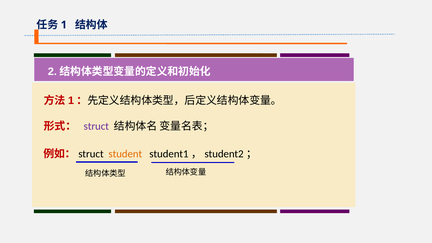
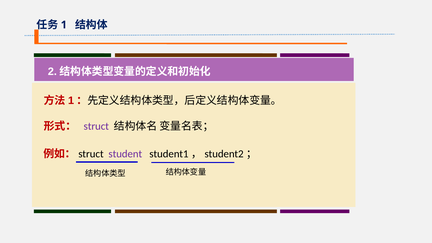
student colour: orange -> purple
